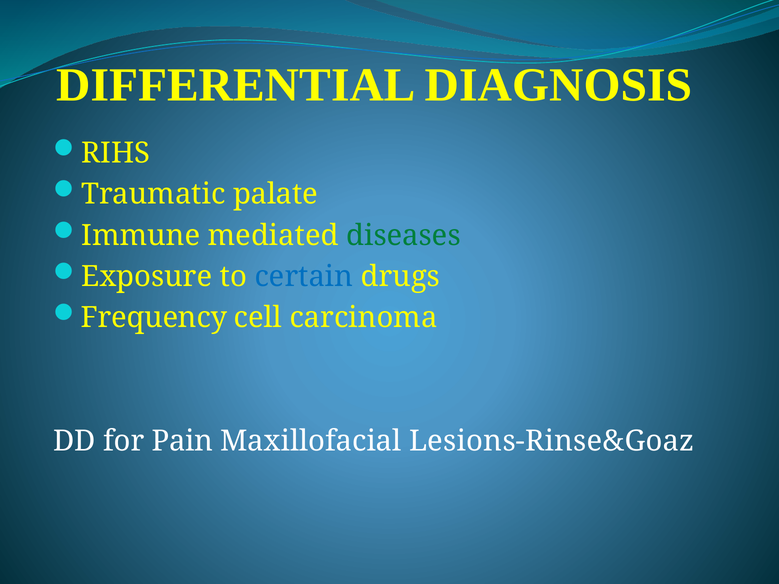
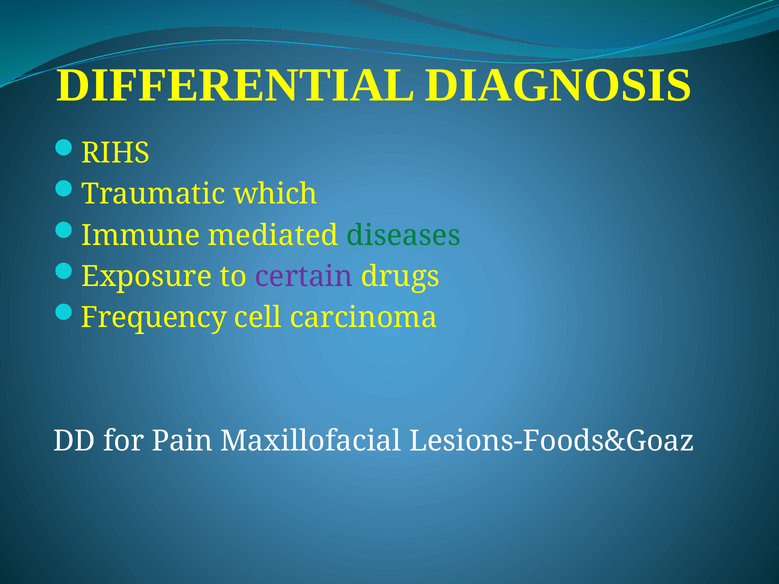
palate: palate -> which
certain colour: blue -> purple
Lesions-Rinse&Goaz: Lesions-Rinse&Goaz -> Lesions-Foods&Goaz
